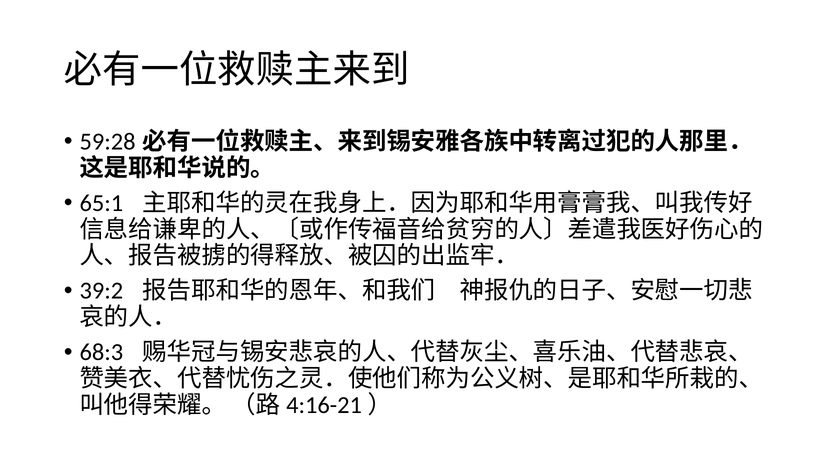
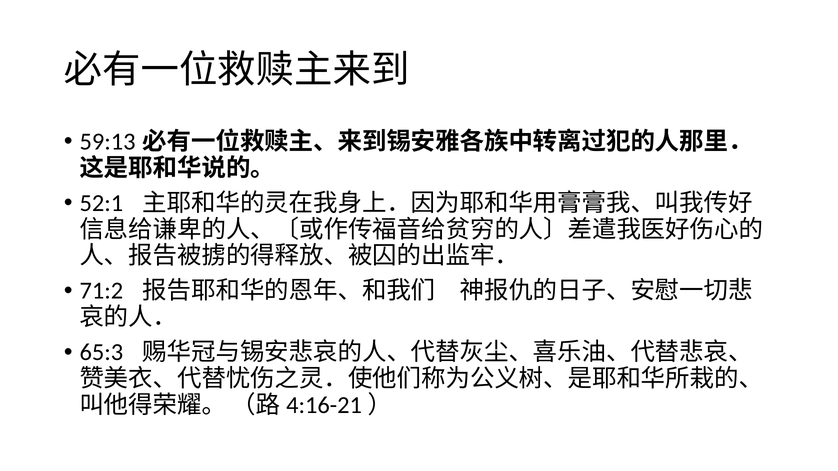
59:28: 59:28 -> 59:13
65:1: 65:1 -> 52:1
39:2: 39:2 -> 71:2
68:3: 68:3 -> 65:3
